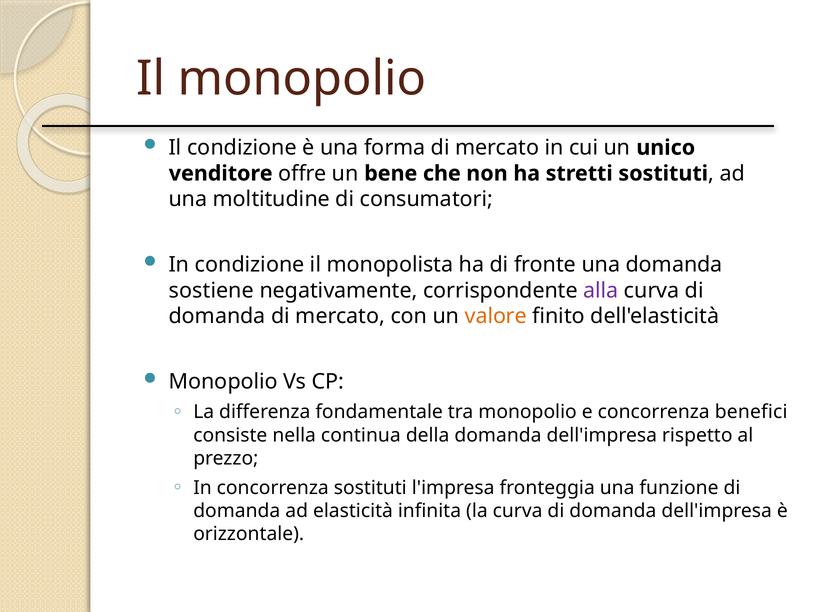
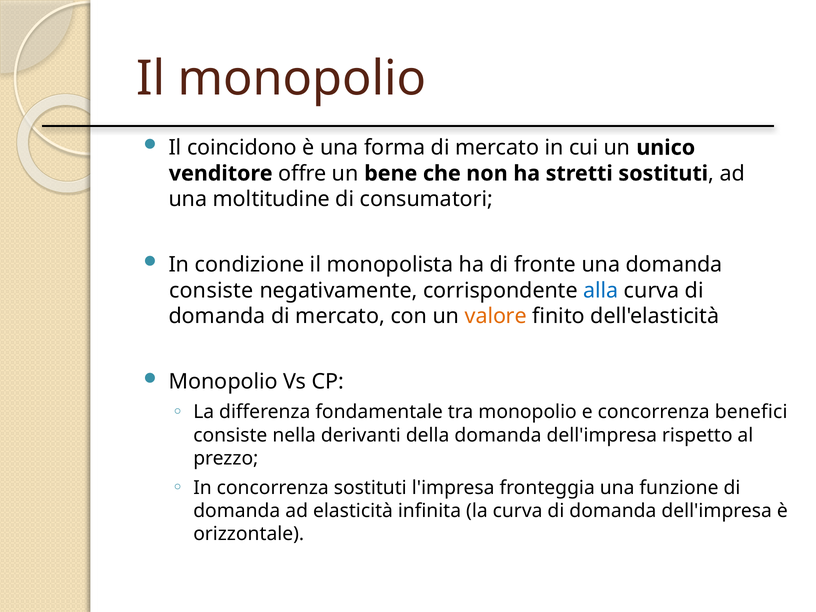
Il condizione: condizione -> coincidono
sostiene at (211, 290): sostiene -> consiste
alla colour: purple -> blue
continua: continua -> derivanti
